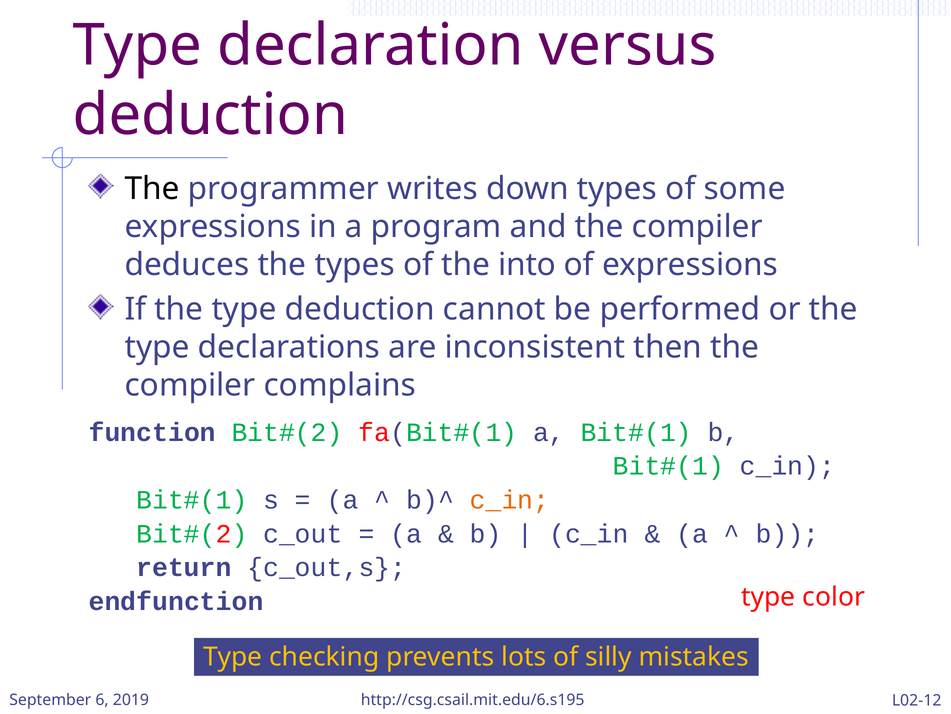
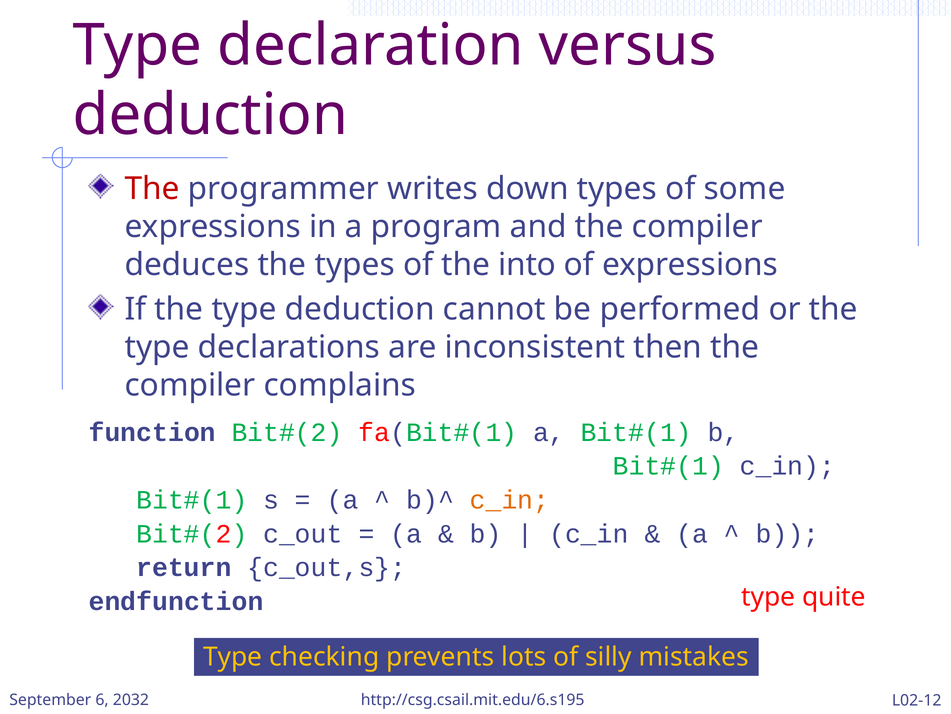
The at (152, 188) colour: black -> red
color: color -> quite
2019: 2019 -> 2032
